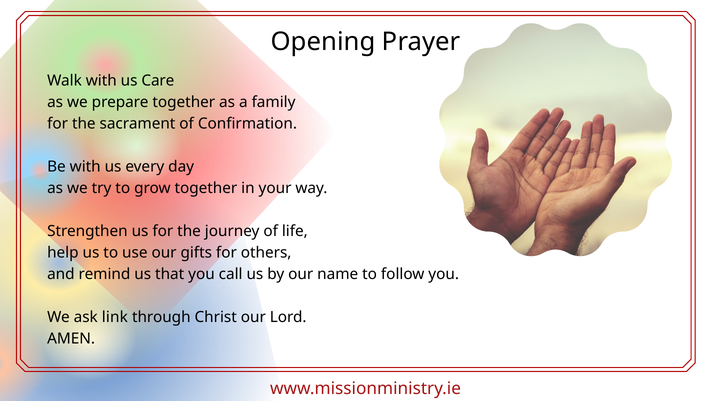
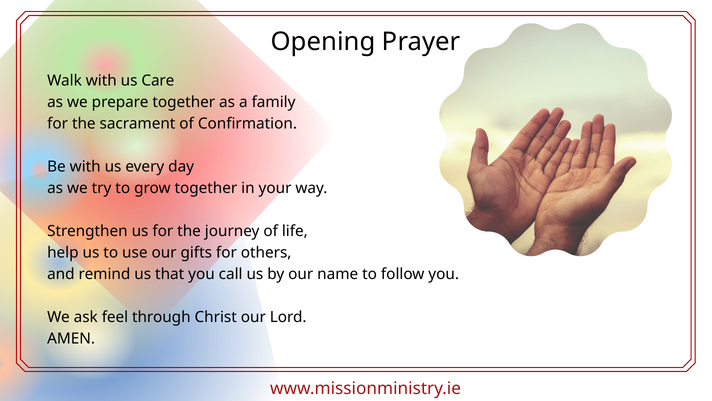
link: link -> feel
